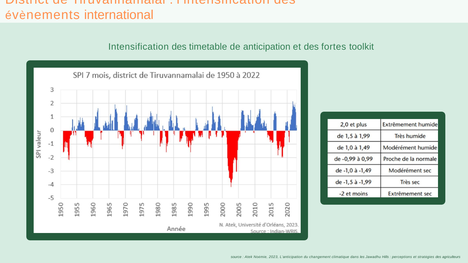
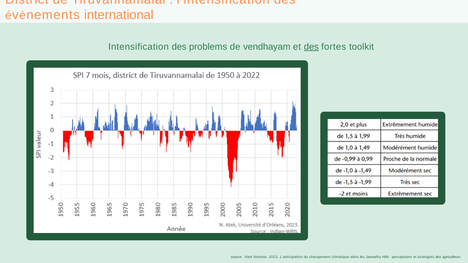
timetable: timetable -> problems
anticipation: anticipation -> vendhayam
des at (311, 47) underline: none -> present
